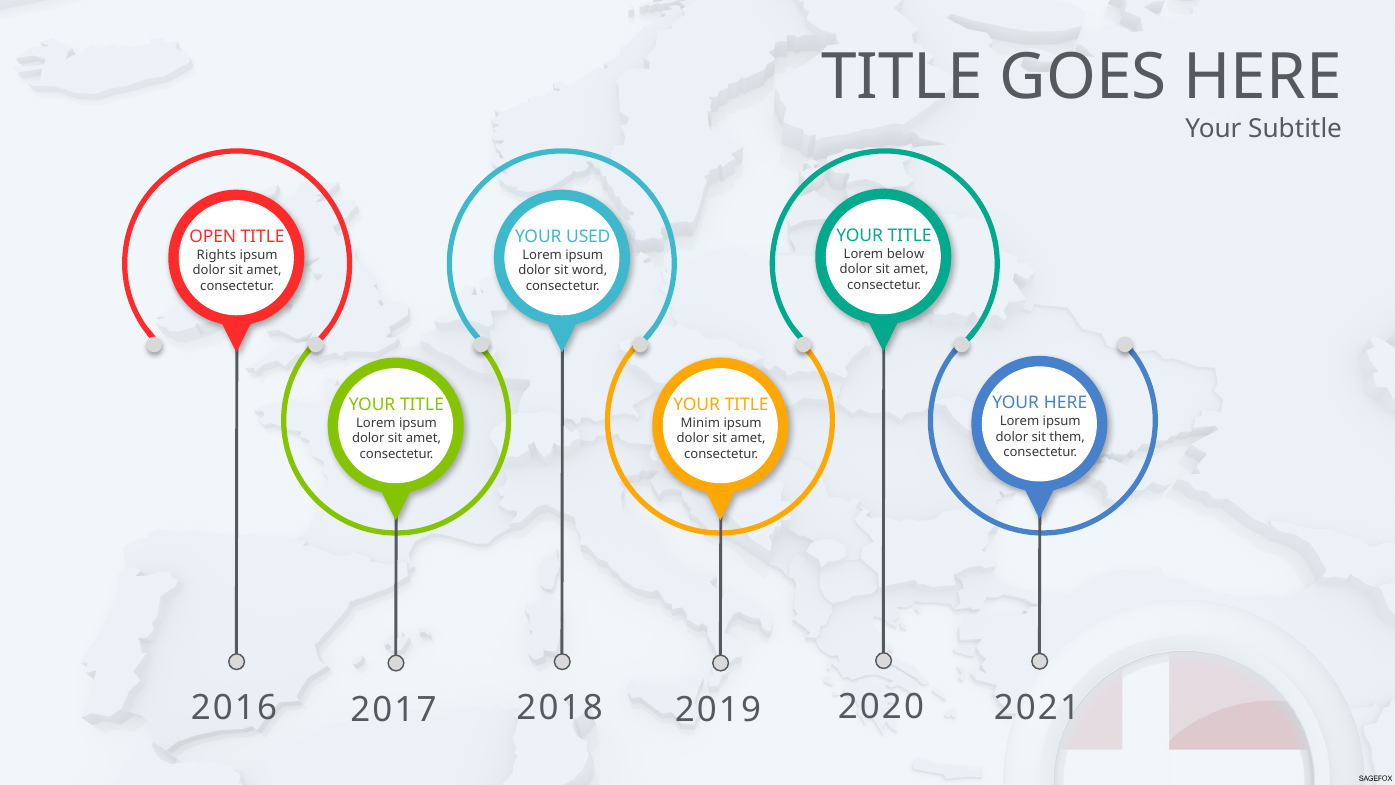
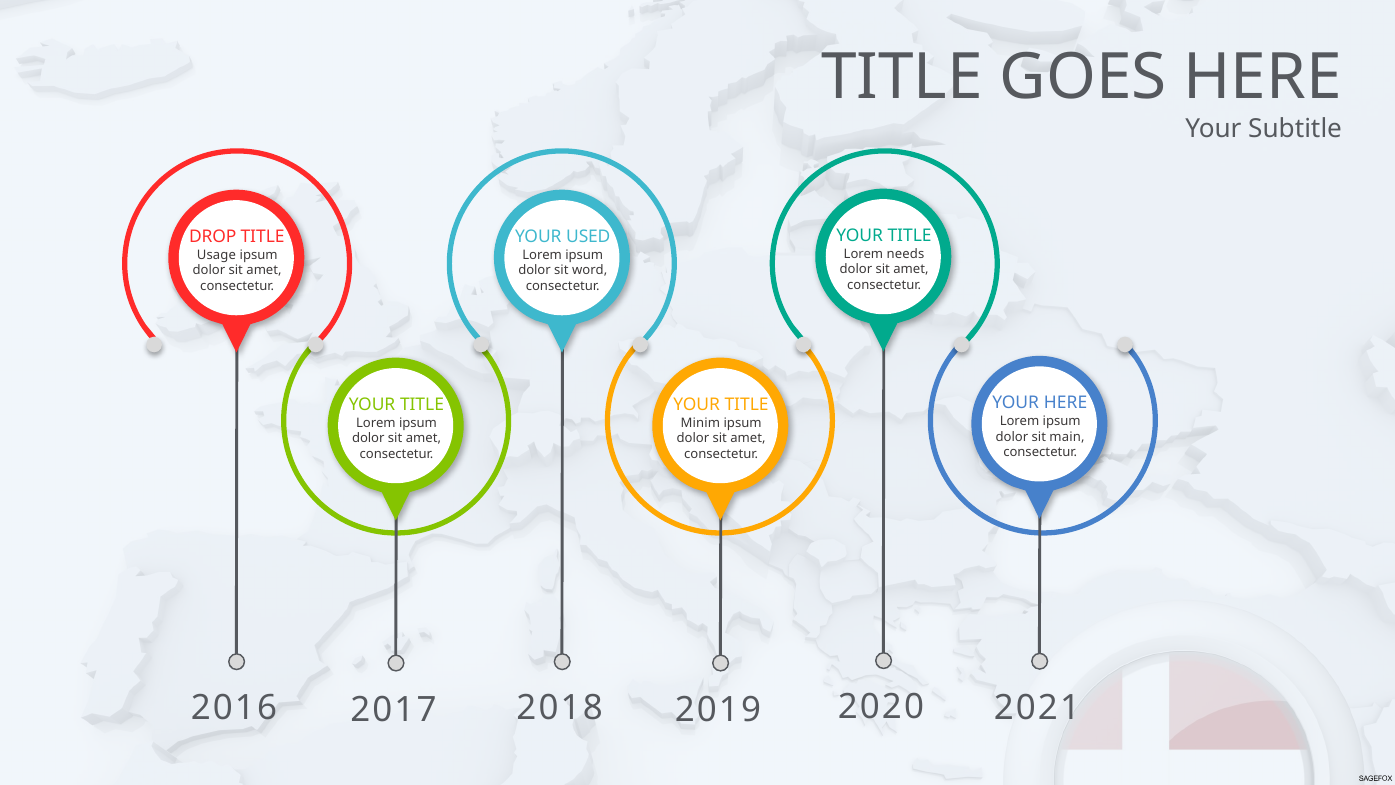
OPEN: OPEN -> DROP
below: below -> needs
Rights: Rights -> Usage
them: them -> main
